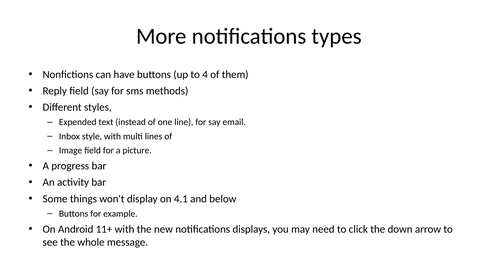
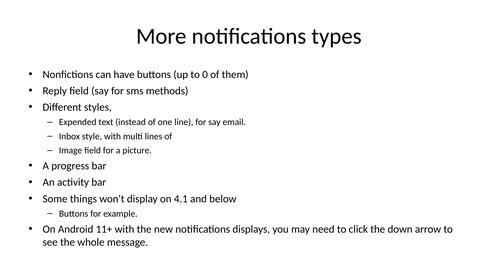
4: 4 -> 0
